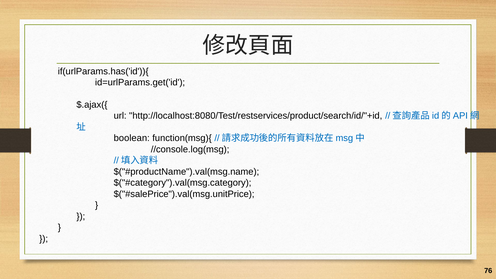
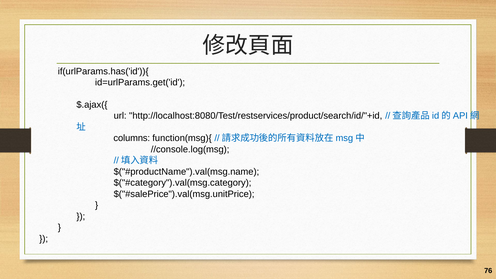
boolean: boolean -> columns
